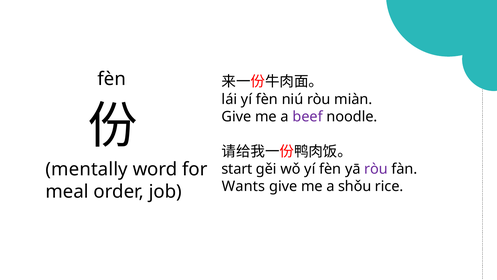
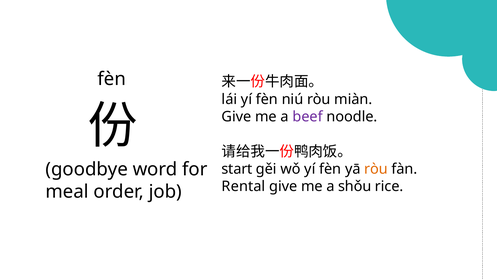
mentally: mentally -> goodbye
ròu at (376, 169) colour: purple -> orange
Wants: Wants -> Rental
